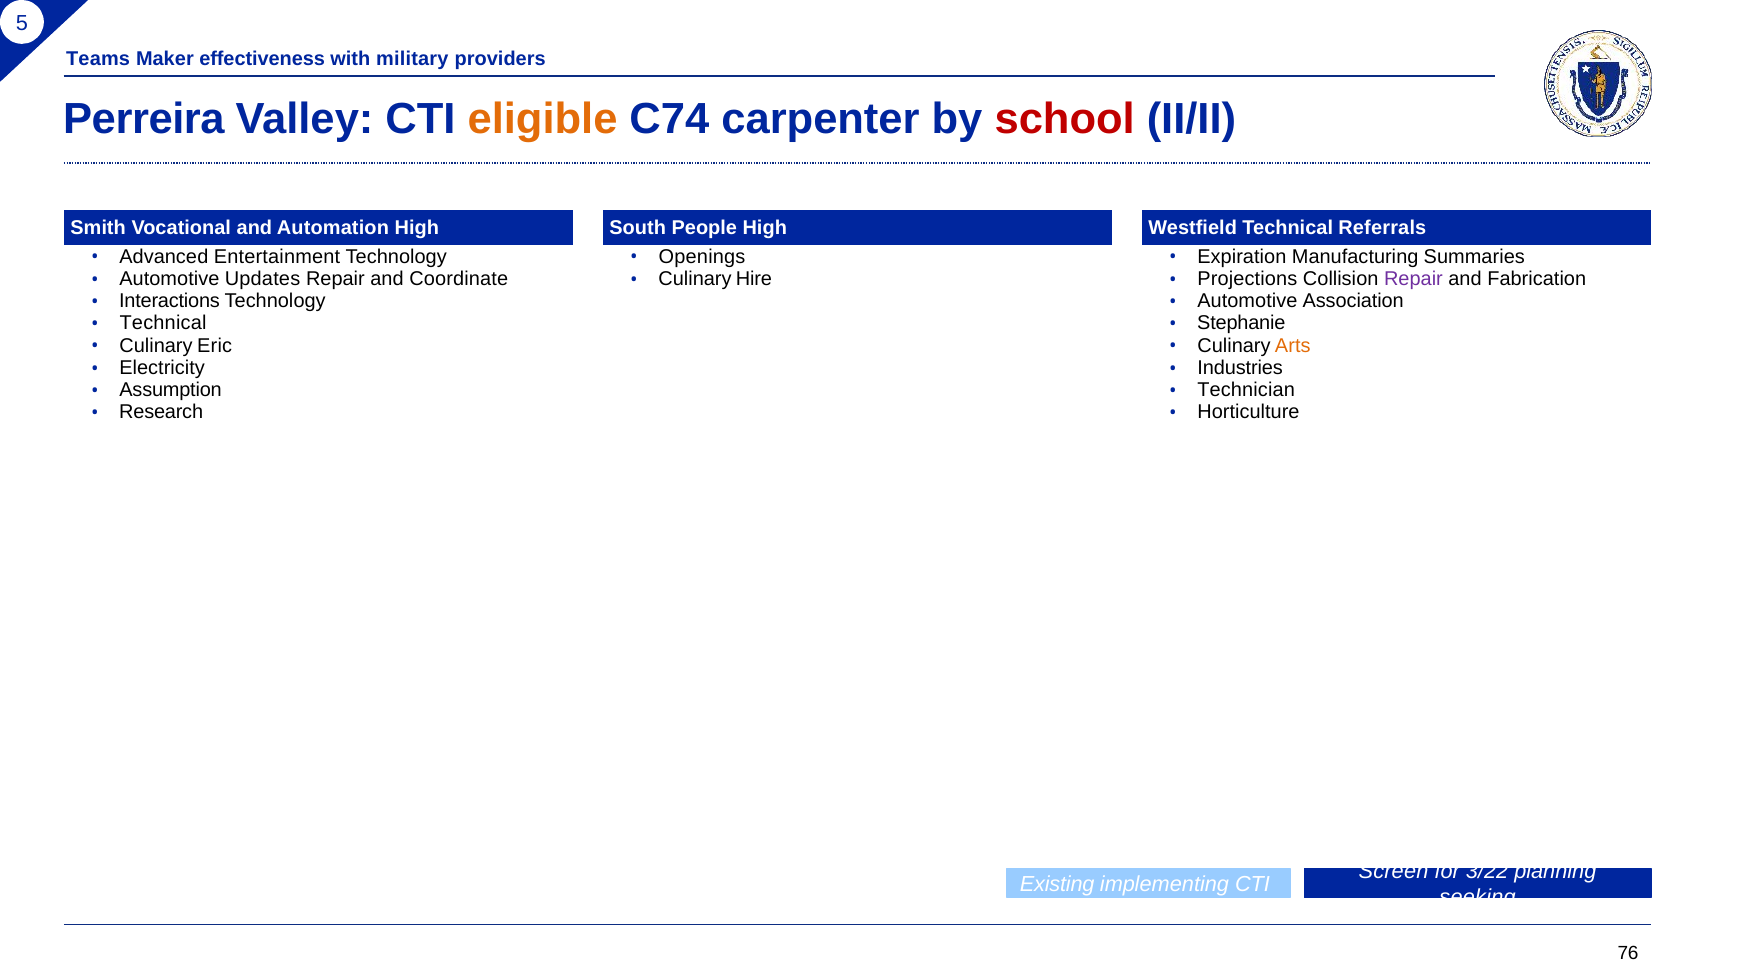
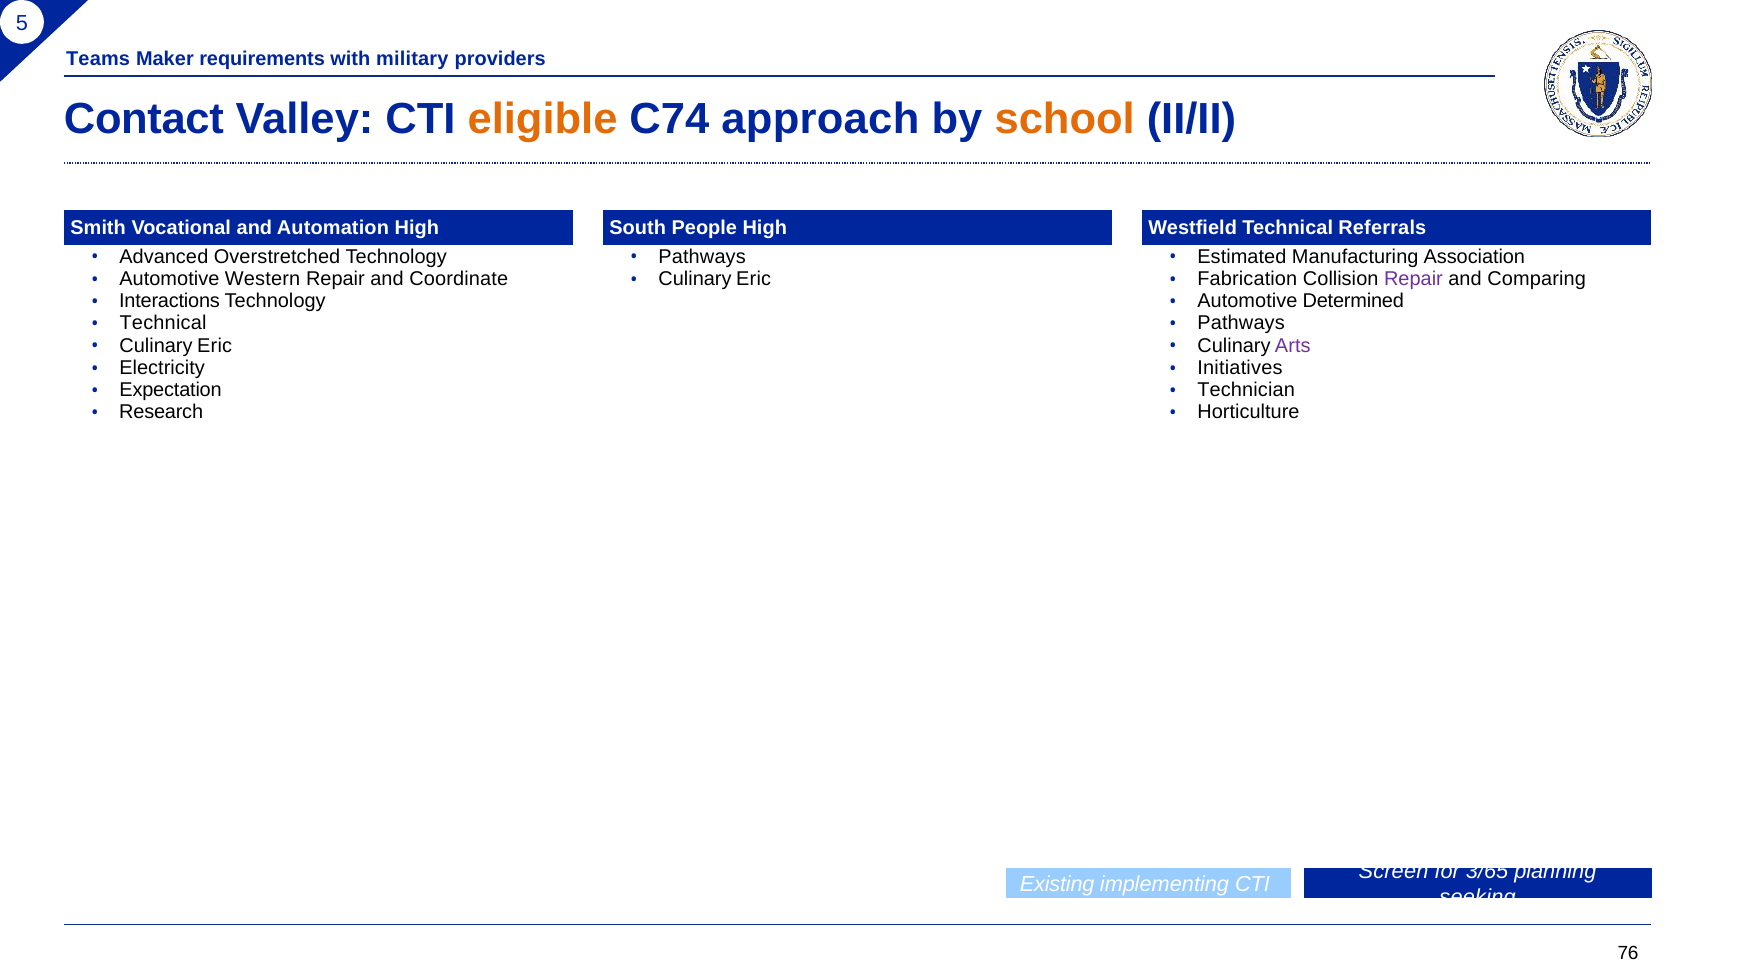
effectiveness: effectiveness -> requirements
Perreira: Perreira -> Contact
carpenter: carpenter -> approach
school colour: red -> orange
Entertainment: Entertainment -> Overstretched
Openings at (702, 257): Openings -> Pathways
Expiration: Expiration -> Estimated
Summaries: Summaries -> Association
Updates: Updates -> Western
Hire at (754, 279): Hire -> Eric
Projections: Projections -> Fabrication
Fabrication: Fabrication -> Comparing
Association: Association -> Determined
Stephanie at (1241, 323): Stephanie -> Pathways
Arts colour: orange -> purple
Industries: Industries -> Initiatives
Assumption: Assumption -> Expectation
3/22: 3/22 -> 3/65
